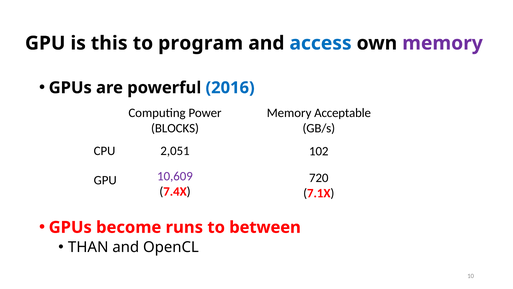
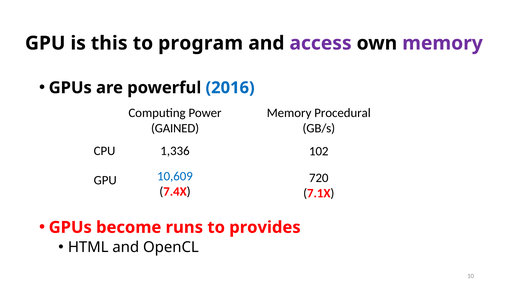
access colour: blue -> purple
Acceptable: Acceptable -> Procedural
BLOCKS: BLOCKS -> GAINED
2,051: 2,051 -> 1,336
10,609 colour: purple -> blue
between: between -> provides
THAN: THAN -> HTML
